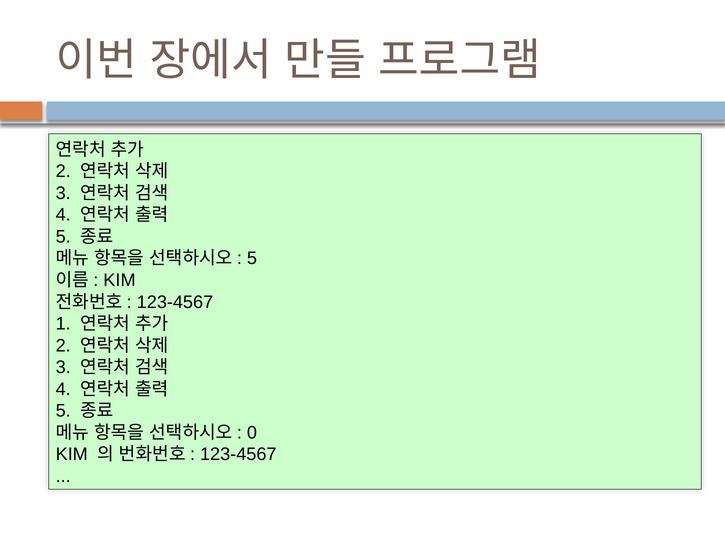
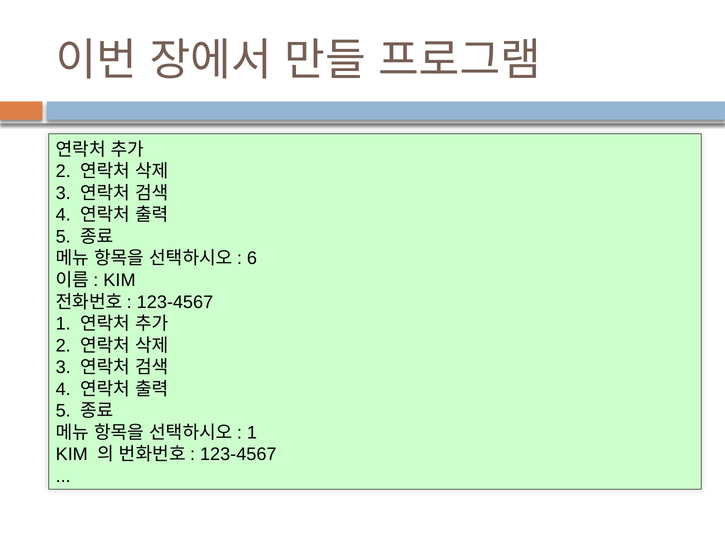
5 at (252, 258): 5 -> 6
0 at (252, 432): 0 -> 1
